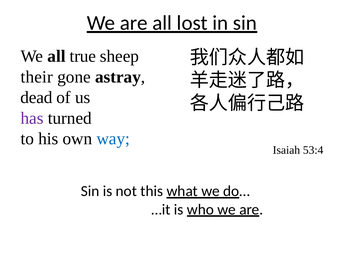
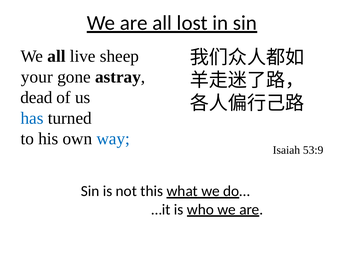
true: true -> live
their: their -> your
has colour: purple -> blue
53:4: 53:4 -> 53:9
